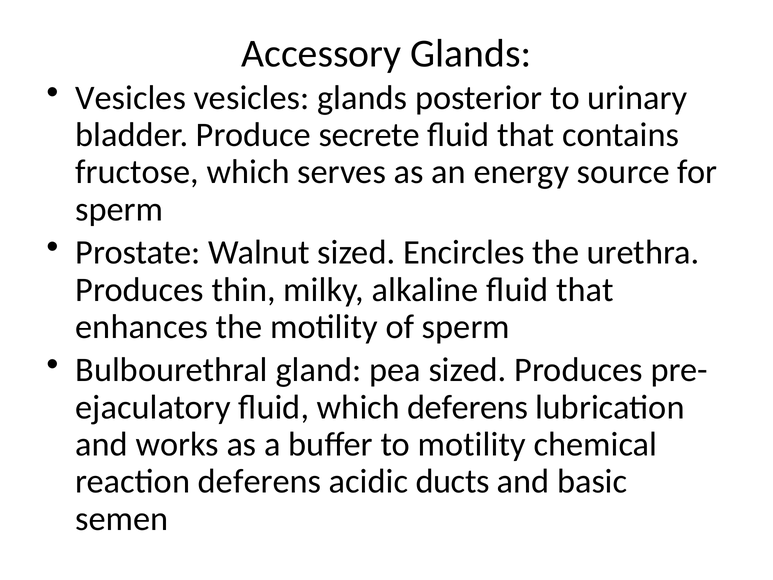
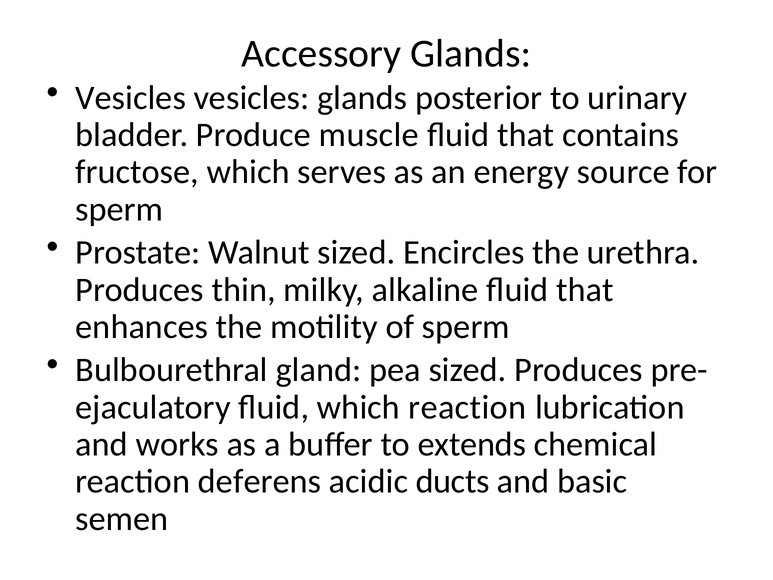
secrete: secrete -> muscle
which deferens: deferens -> reaction
to motility: motility -> extends
